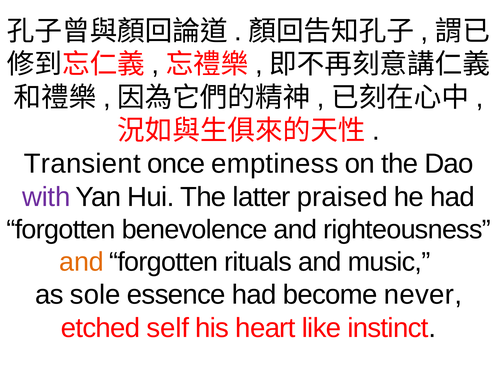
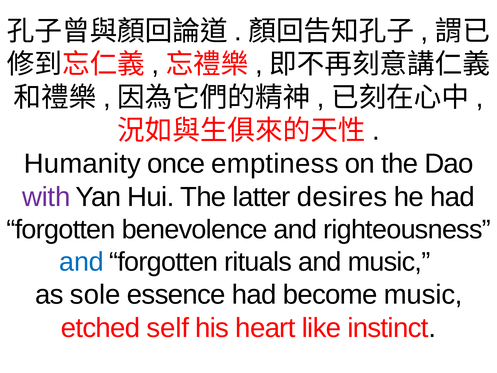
Transient: Transient -> Humanity
praised: praised -> desires
and at (82, 262) colour: orange -> blue
become never: never -> music
